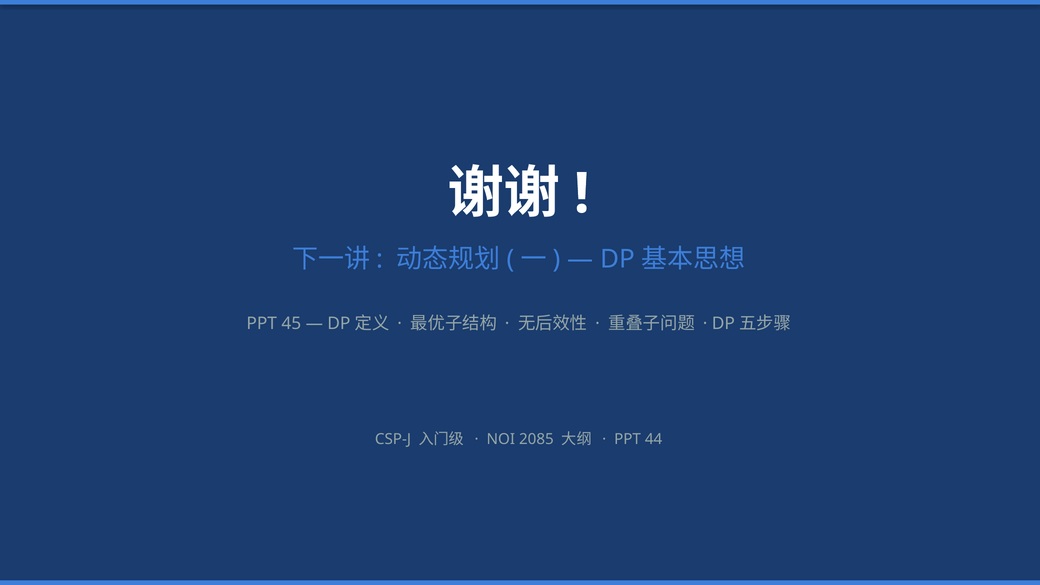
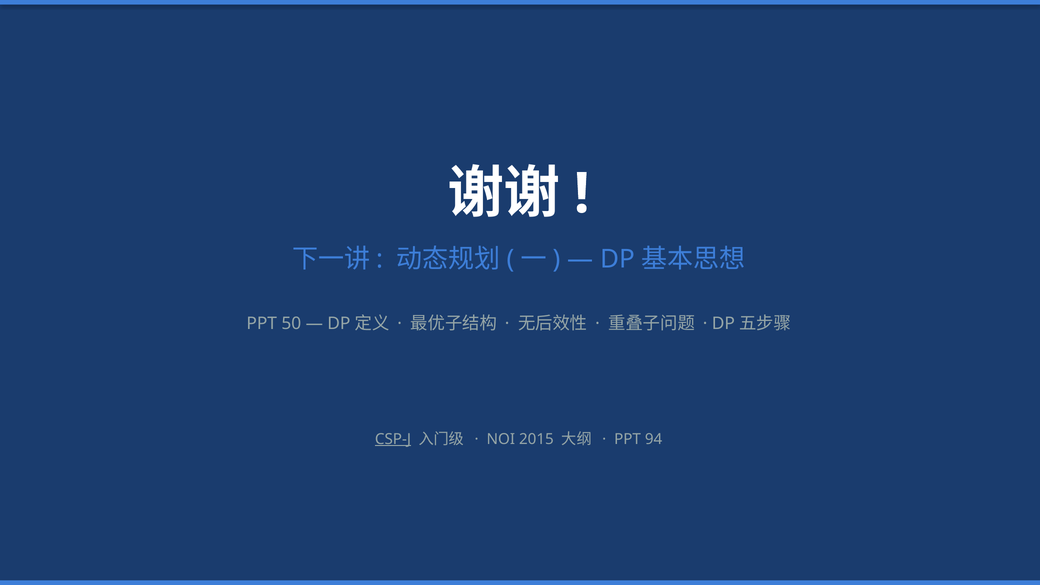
45: 45 -> 50
CSP-J underline: none -> present
2085: 2085 -> 2015
44: 44 -> 94
